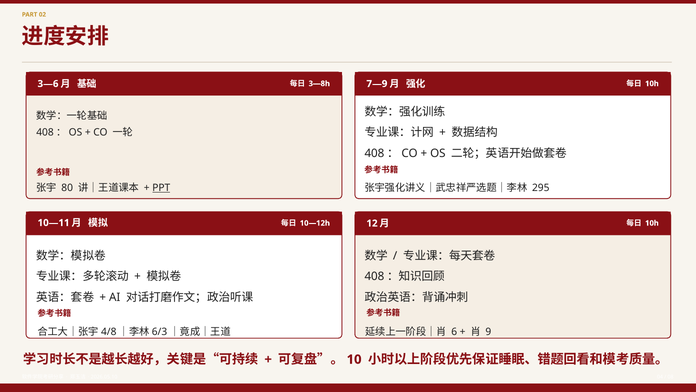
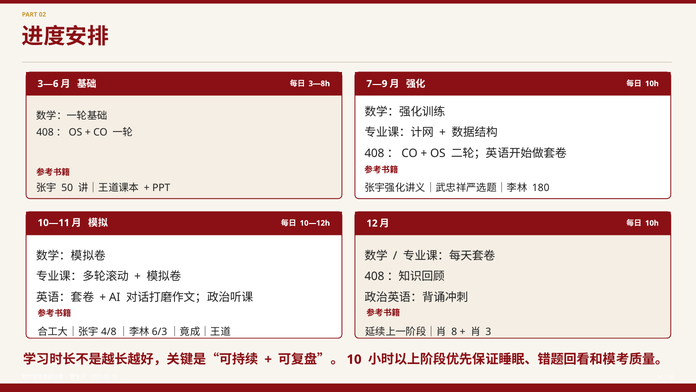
295: 295 -> 180
80: 80 -> 50
PPT underline: present -> none
6: 6 -> 8
9: 9 -> 3
